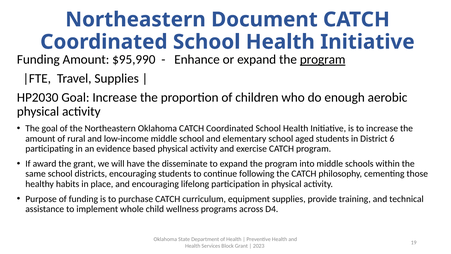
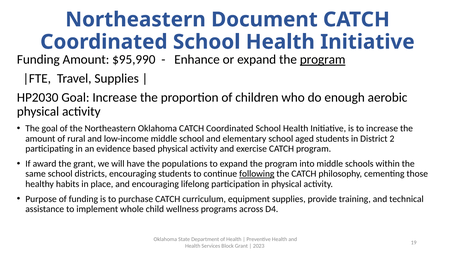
6: 6 -> 2
disseminate: disseminate -> populations
following underline: none -> present
